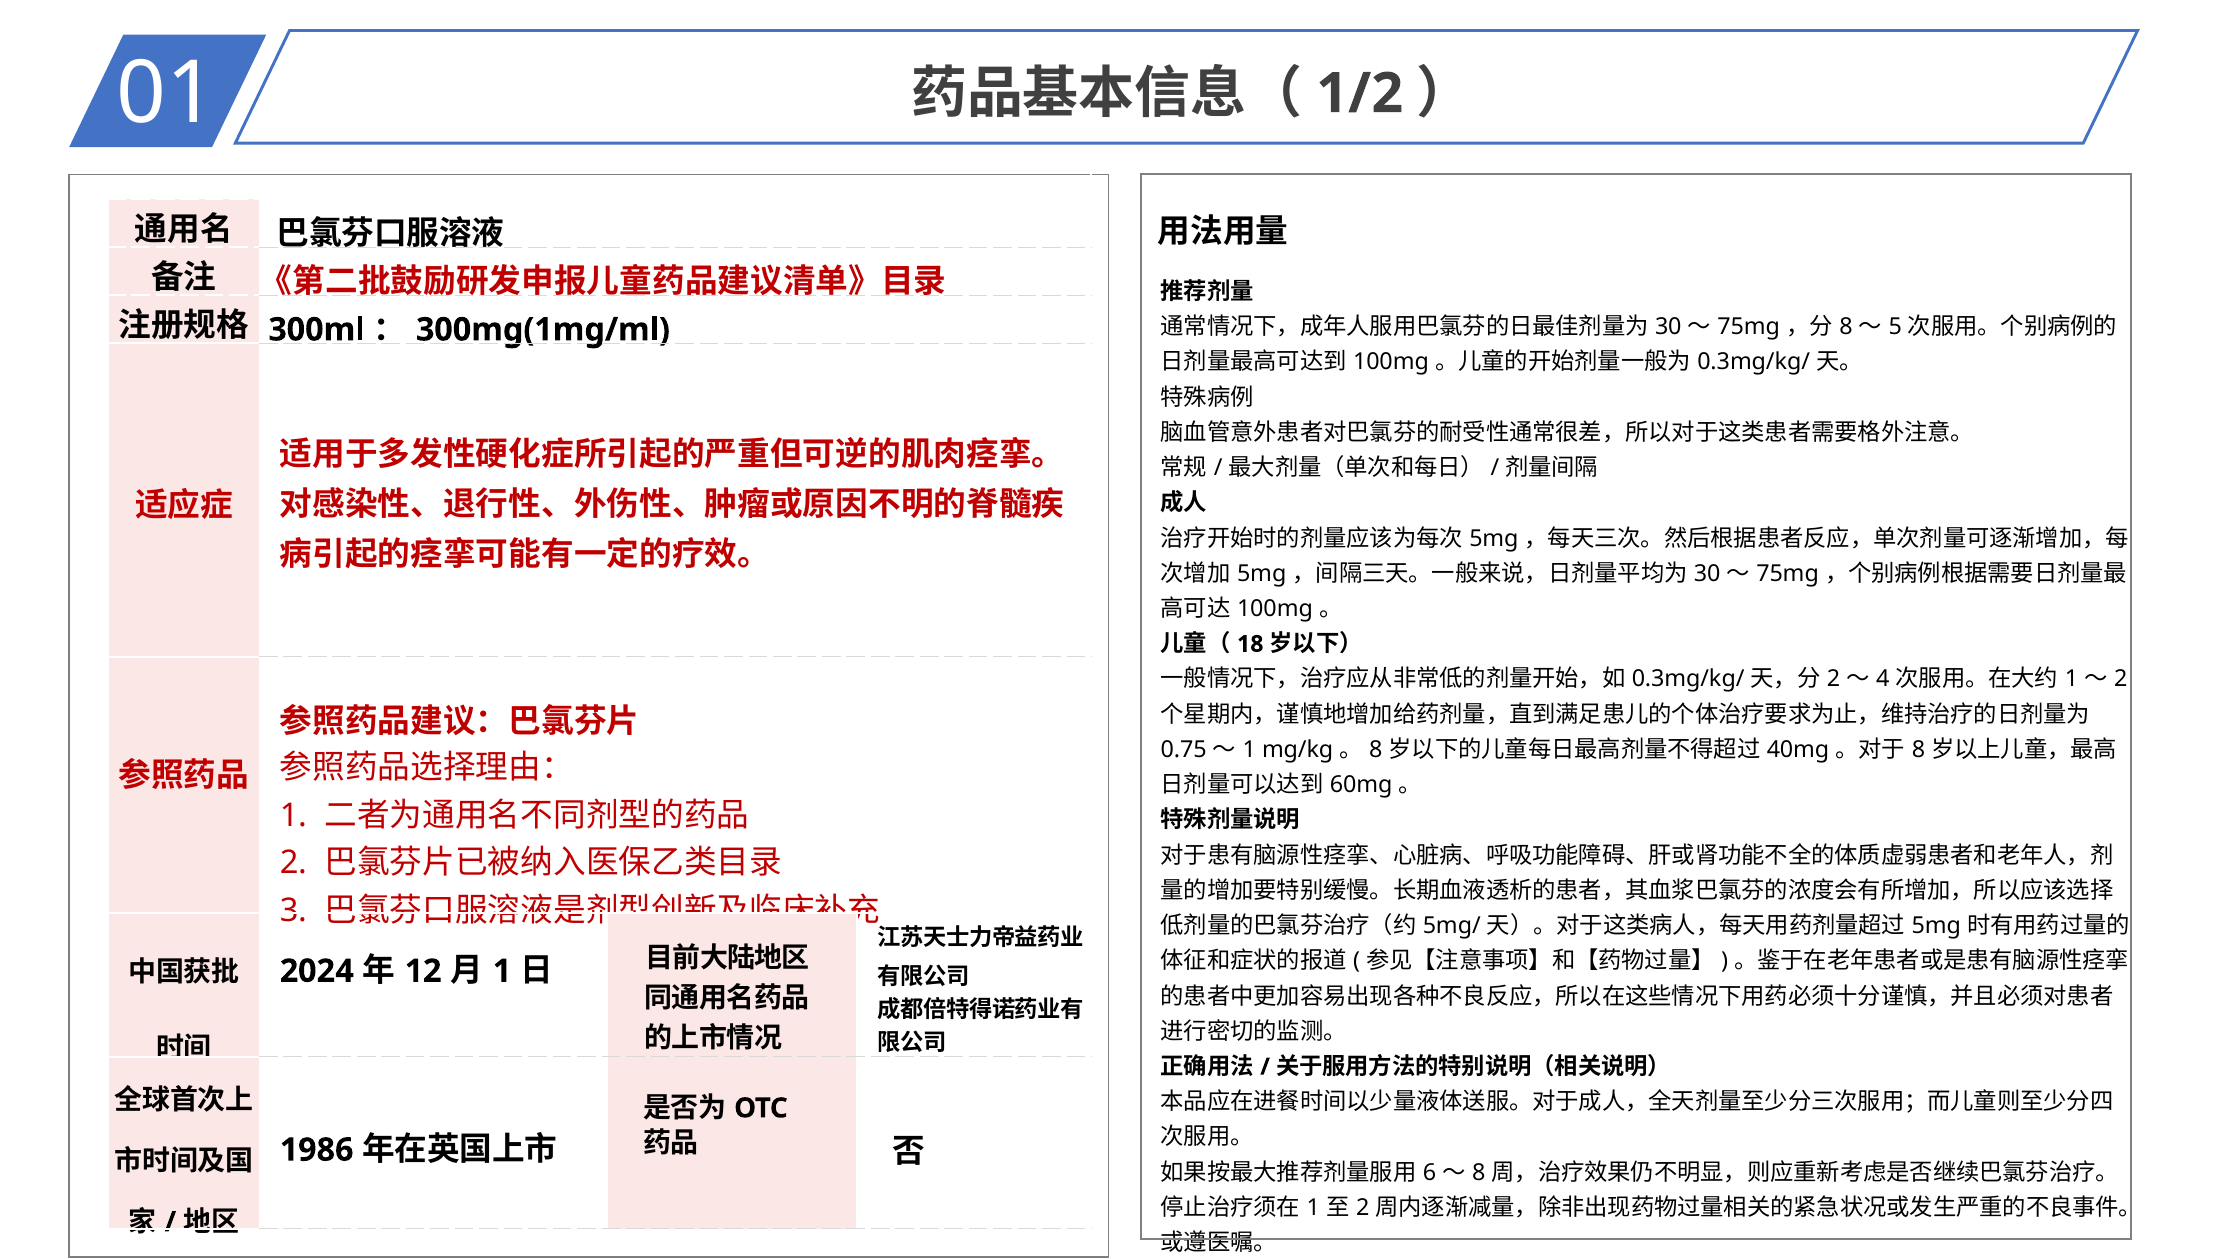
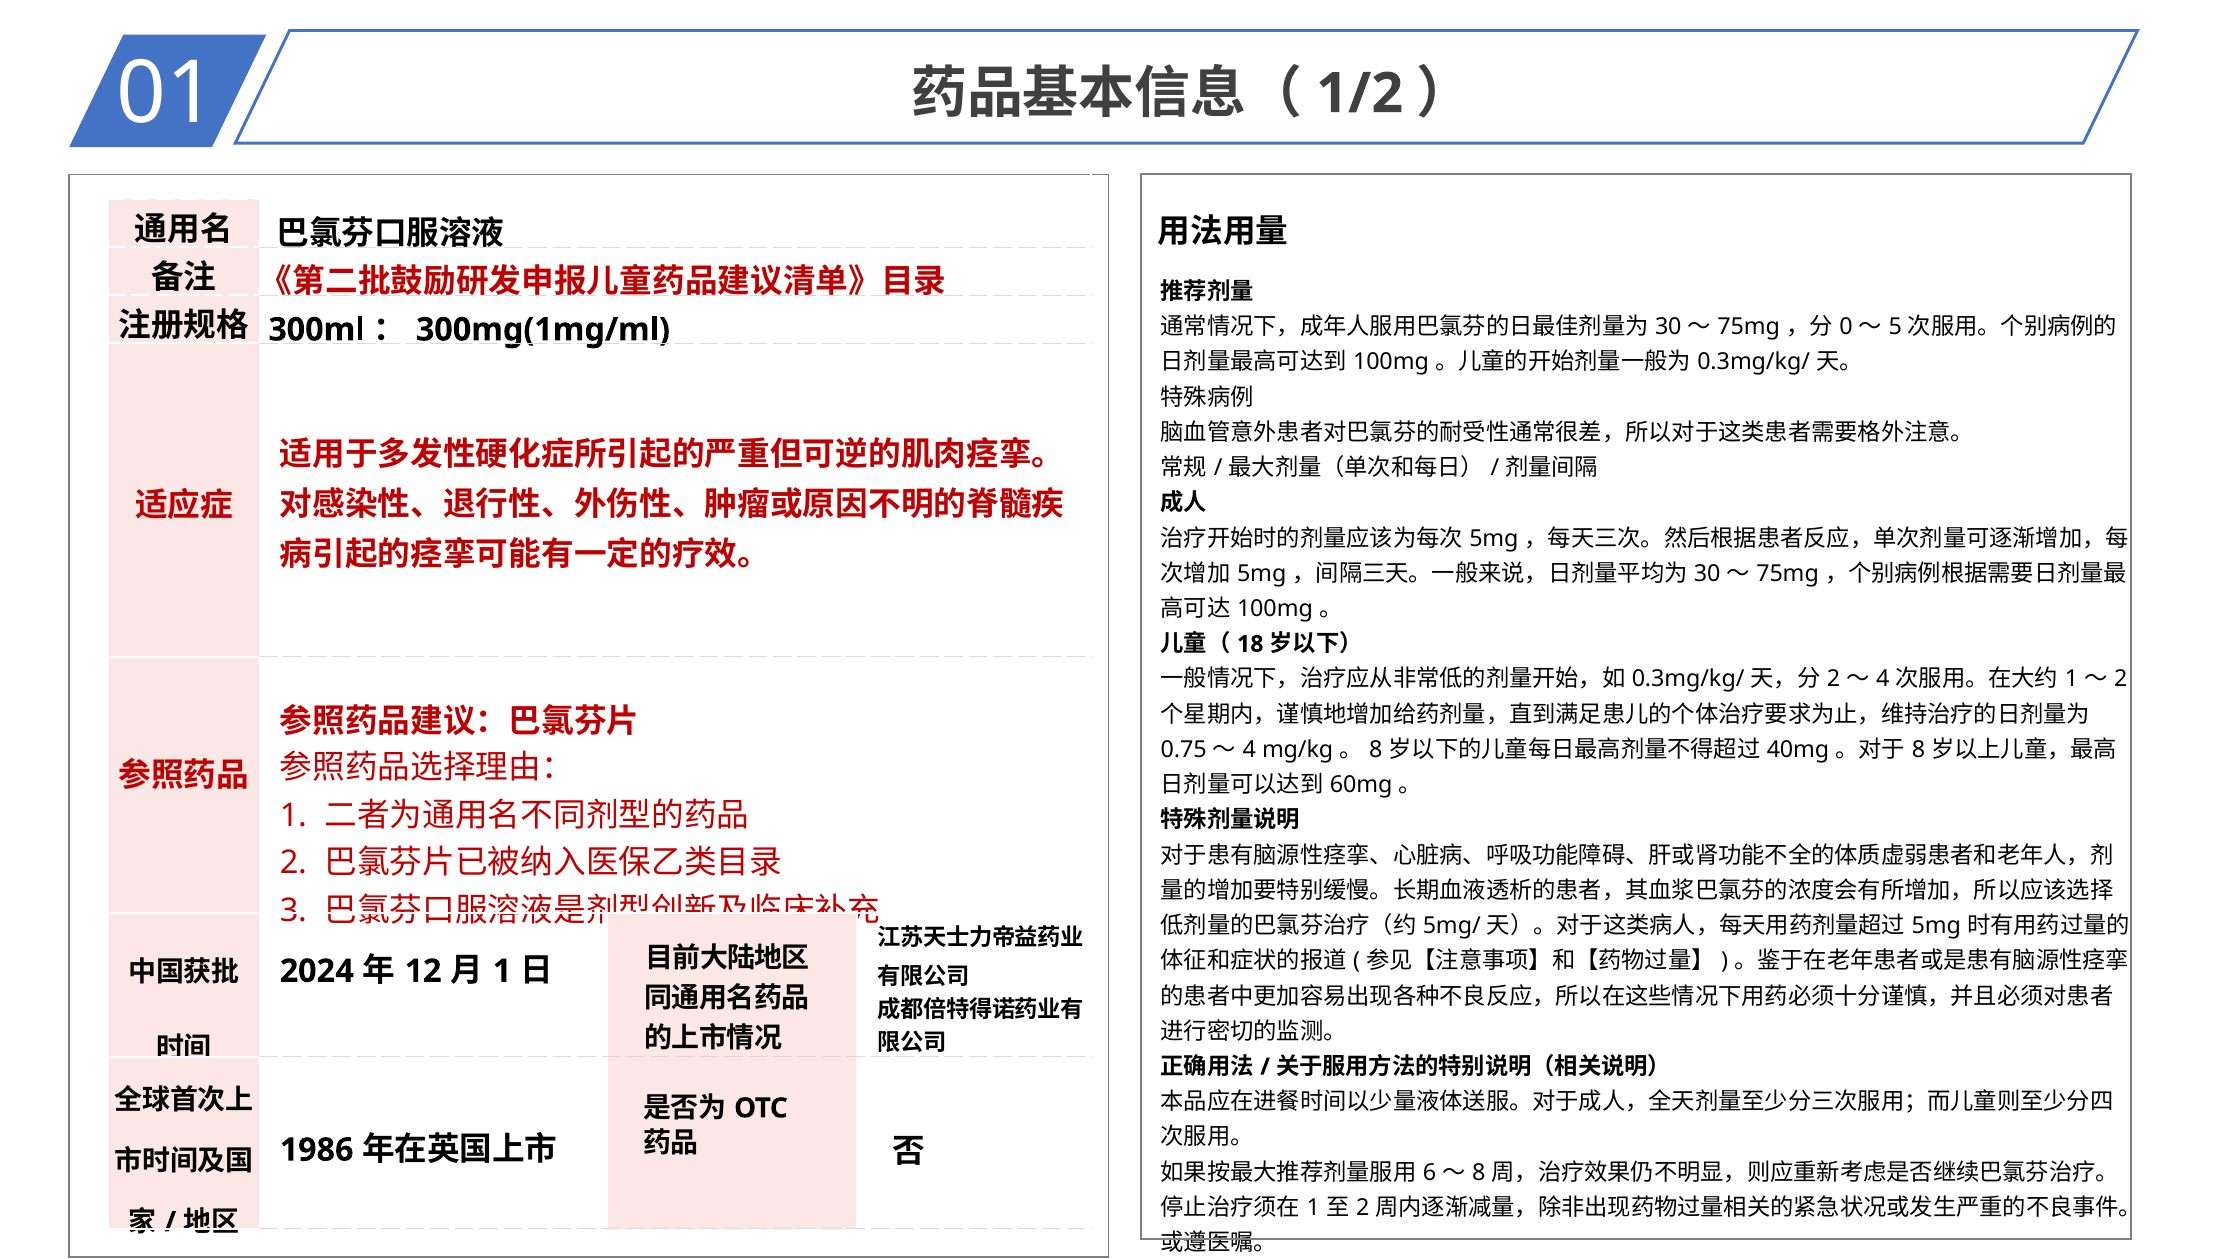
8 at (1846, 327): 8 -> 0
1 at (1249, 750): 1 -> 4
